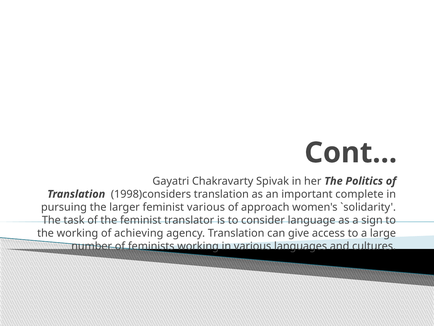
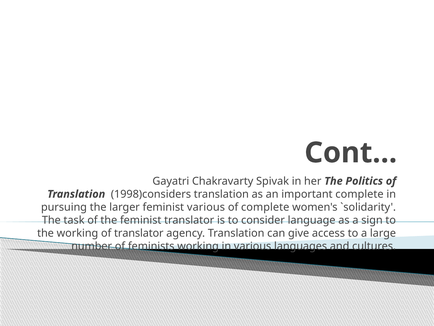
of approach: approach -> complete
of achieving: achieving -> translator
